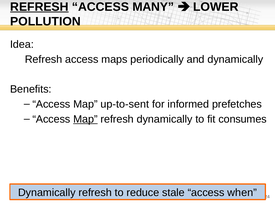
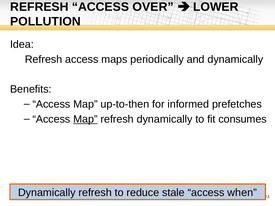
REFRESH at (39, 7) underline: present -> none
MANY: MANY -> OVER
up-to-sent: up-to-sent -> up-to-then
